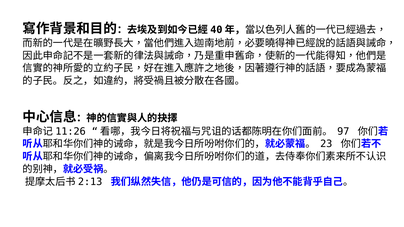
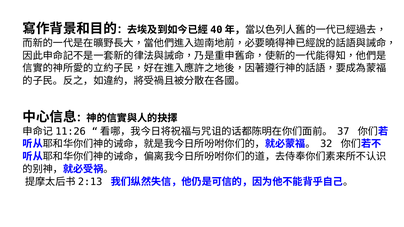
97: 97 -> 37
23: 23 -> 32
